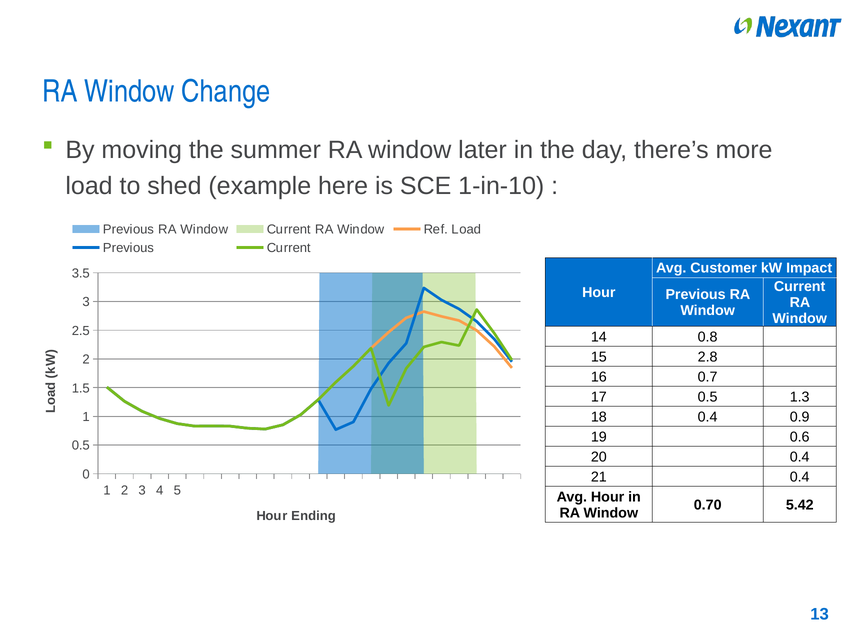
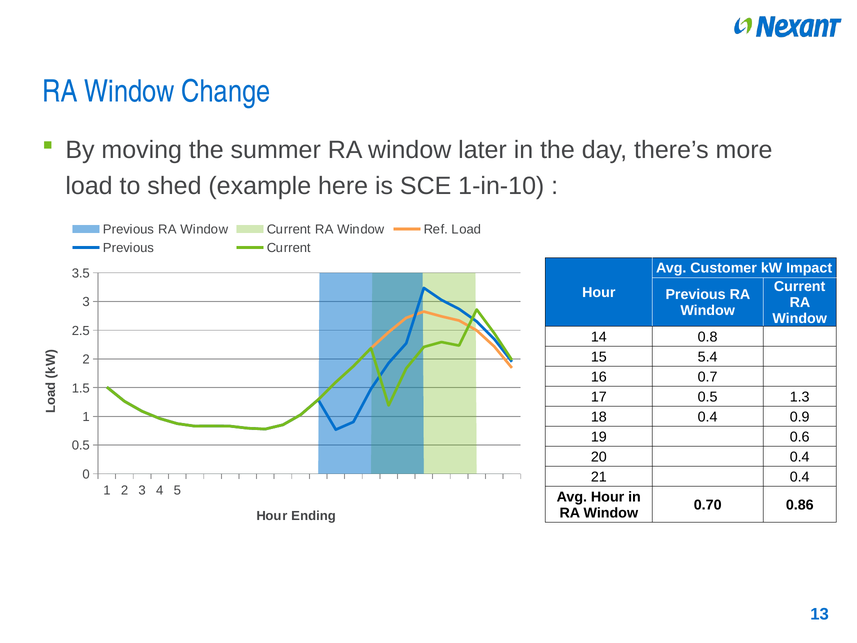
2.8: 2.8 -> 5.4
5.42: 5.42 -> 0.86
